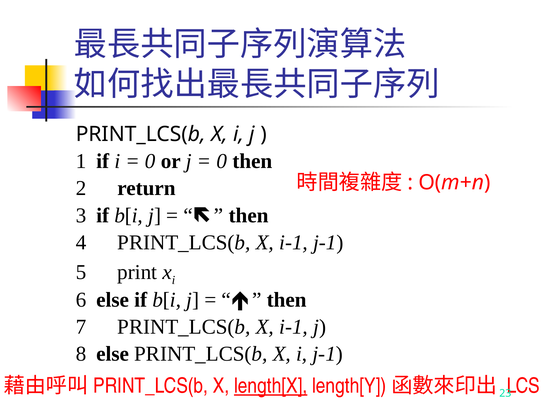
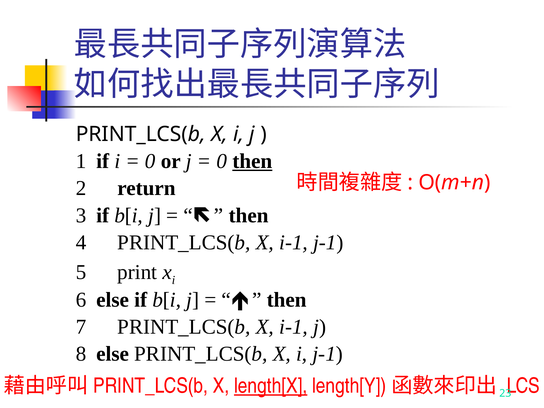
then at (252, 161) underline: none -> present
